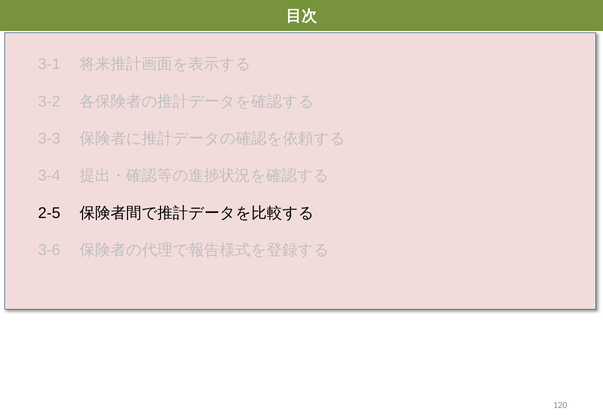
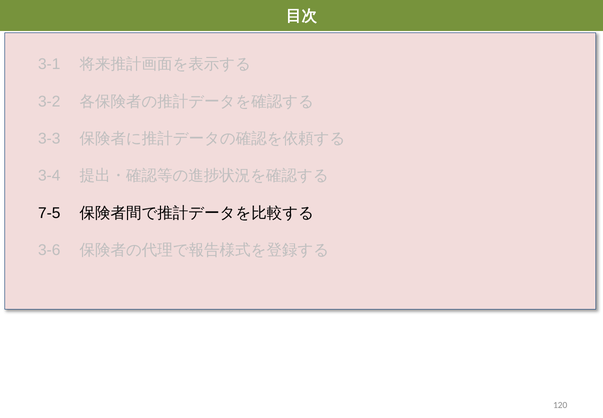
2-5: 2-5 -> 7-5
